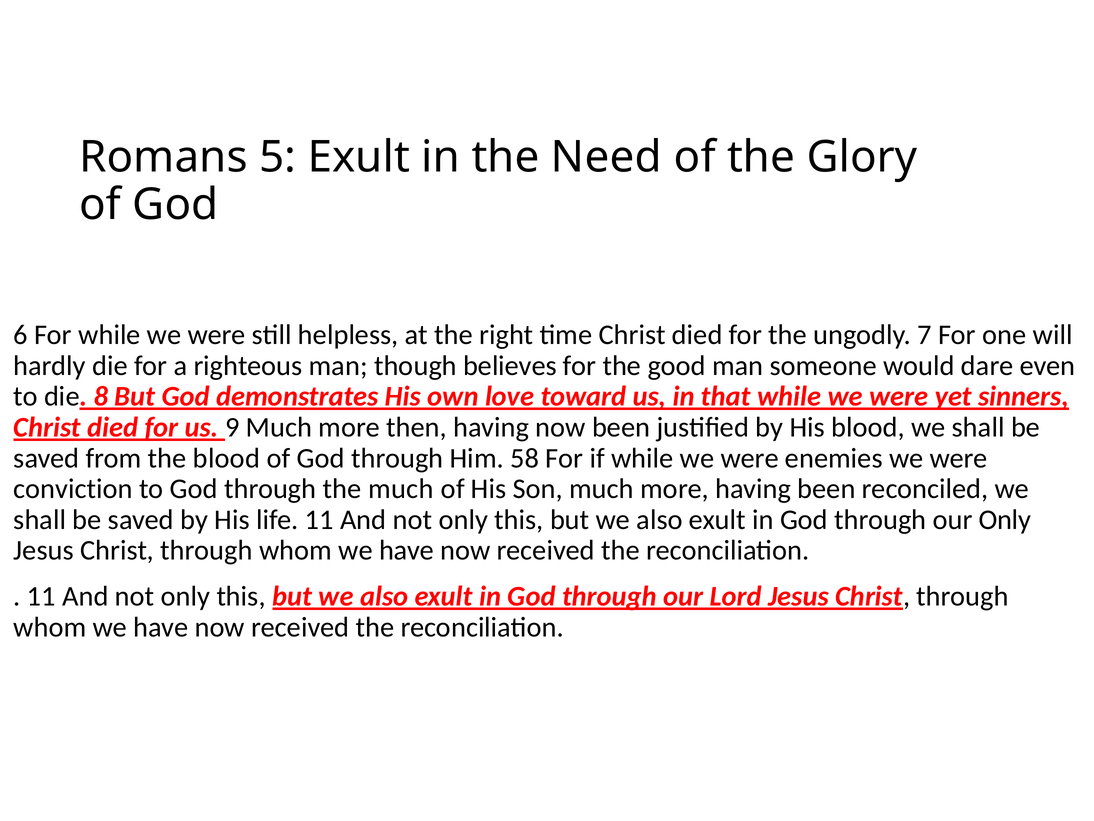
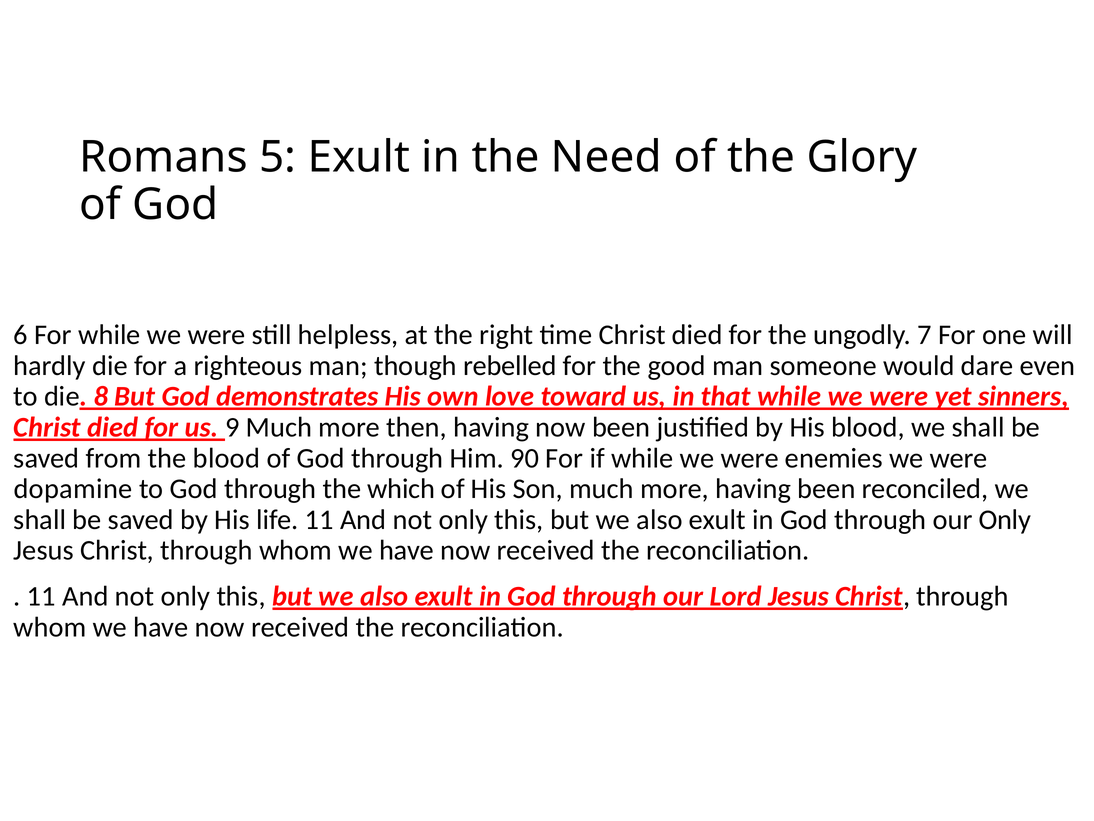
believes: believes -> rebelled
58: 58 -> 90
conviction: conviction -> dopamine
the much: much -> which
